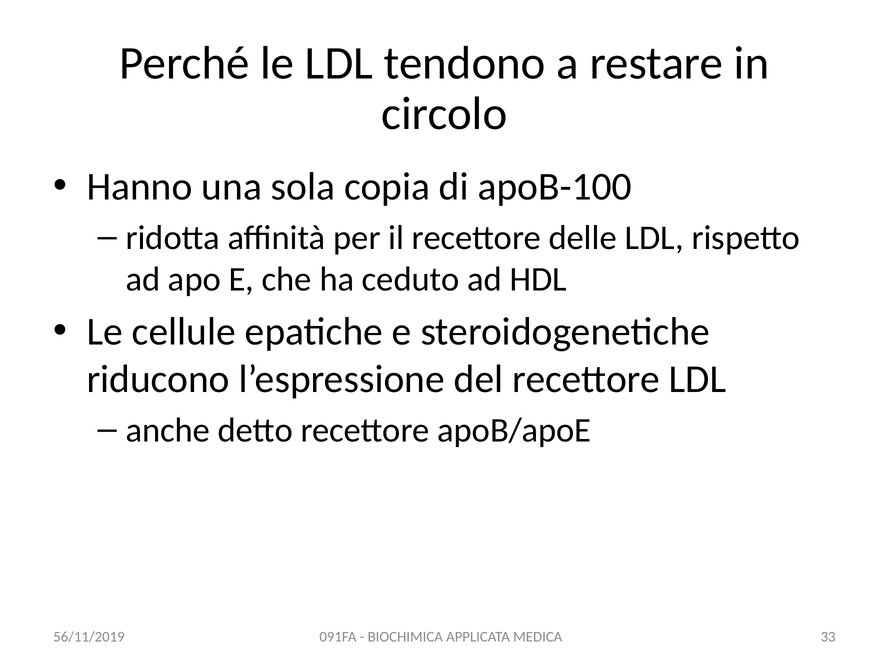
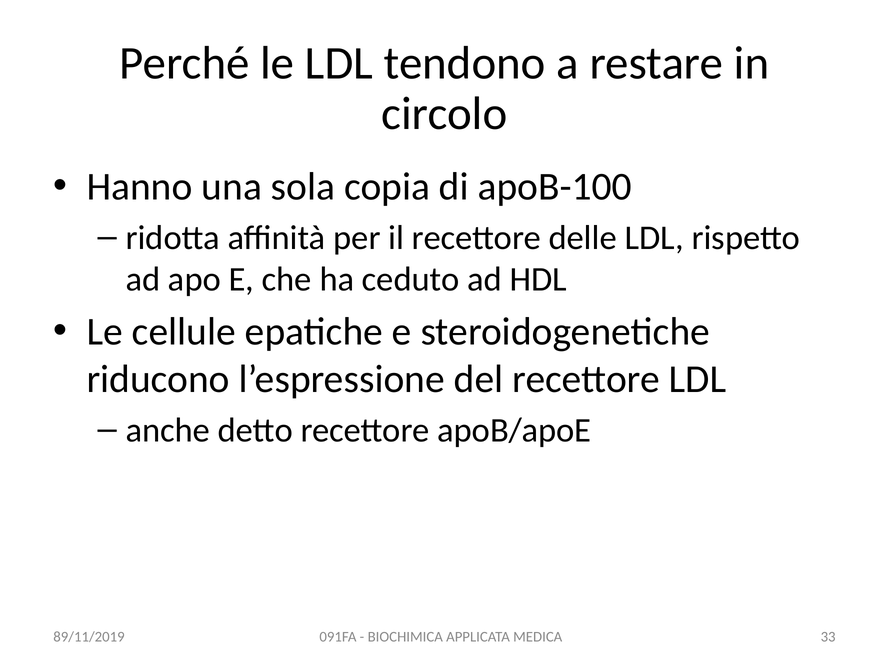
56/11/2019: 56/11/2019 -> 89/11/2019
